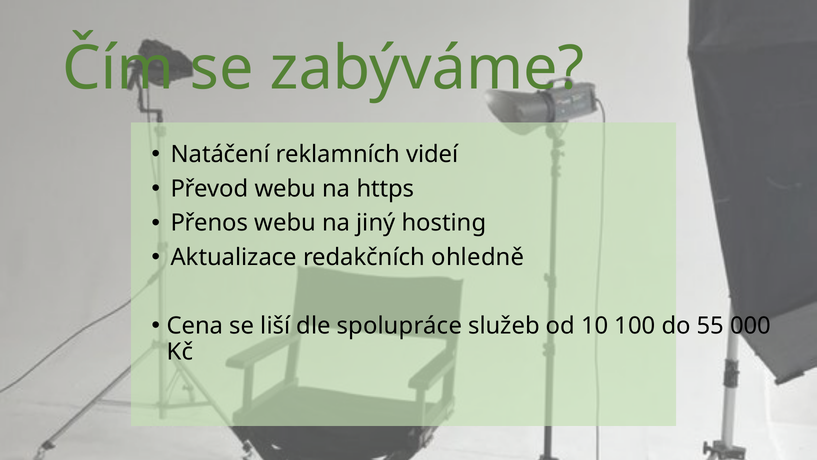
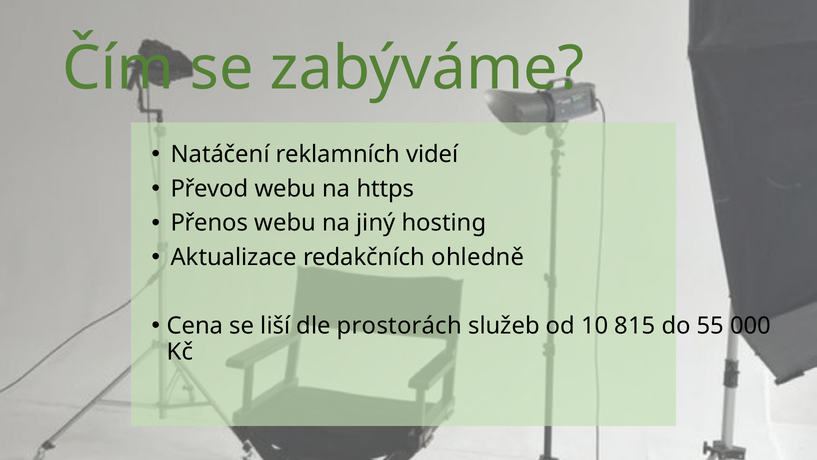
spolupráce: spolupráce -> prostorách
100: 100 -> 815
